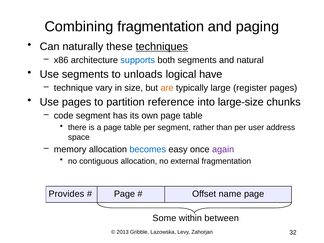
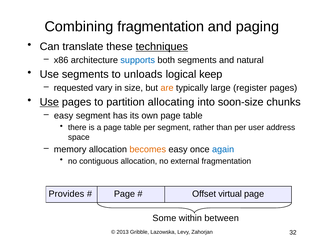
naturally: naturally -> translate
have: have -> keep
technique: technique -> requested
Use at (49, 102) underline: none -> present
reference: reference -> allocating
large-size: large-size -> soon-size
code at (64, 116): code -> easy
becomes colour: blue -> orange
again colour: purple -> blue
name: name -> virtual
